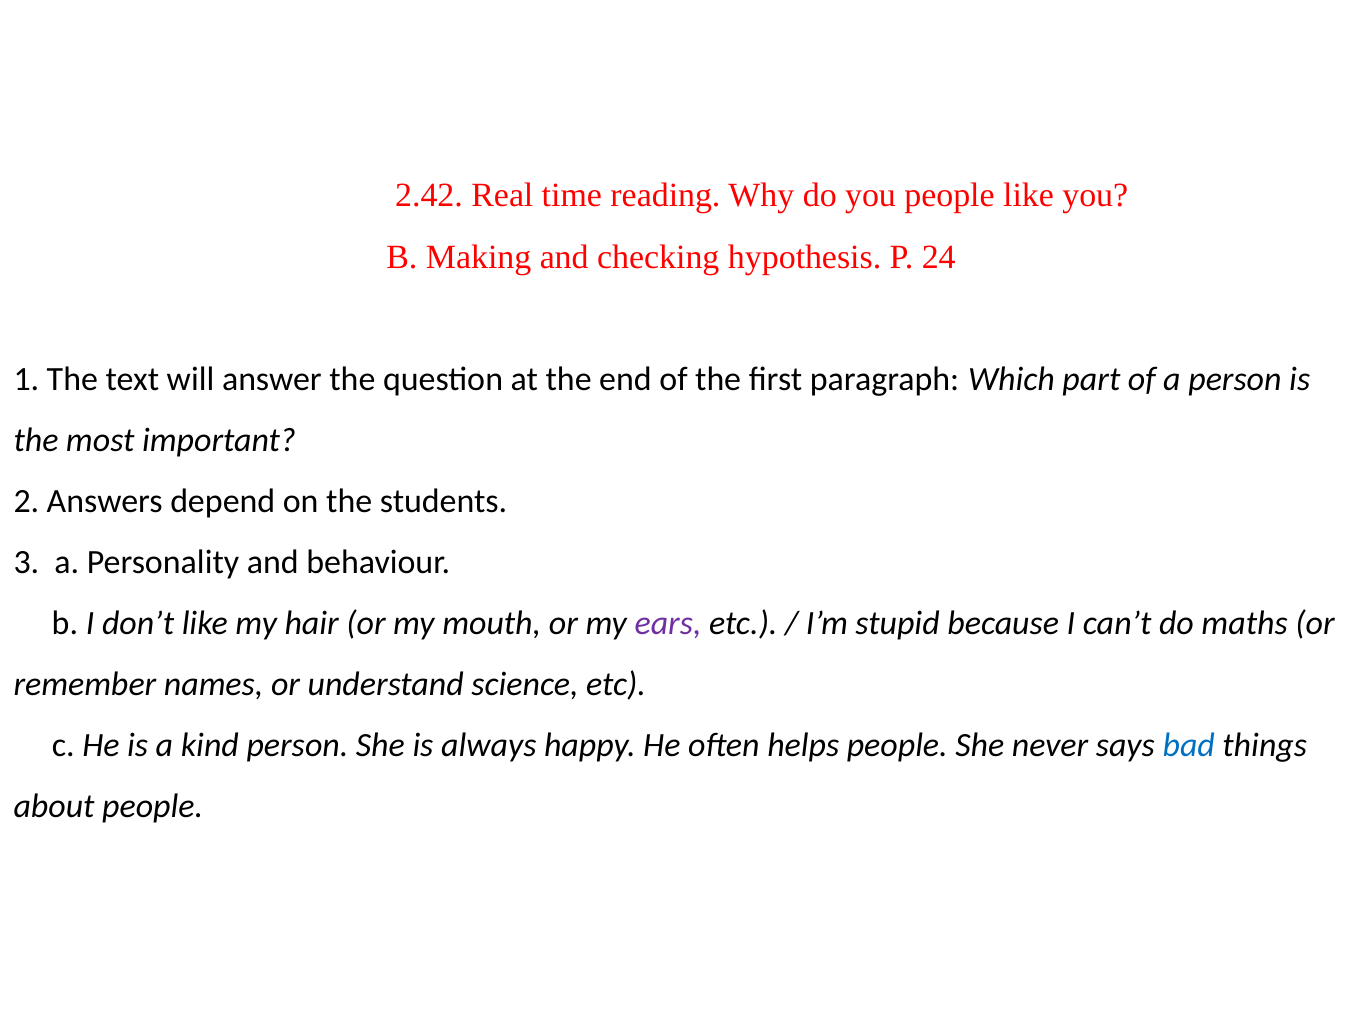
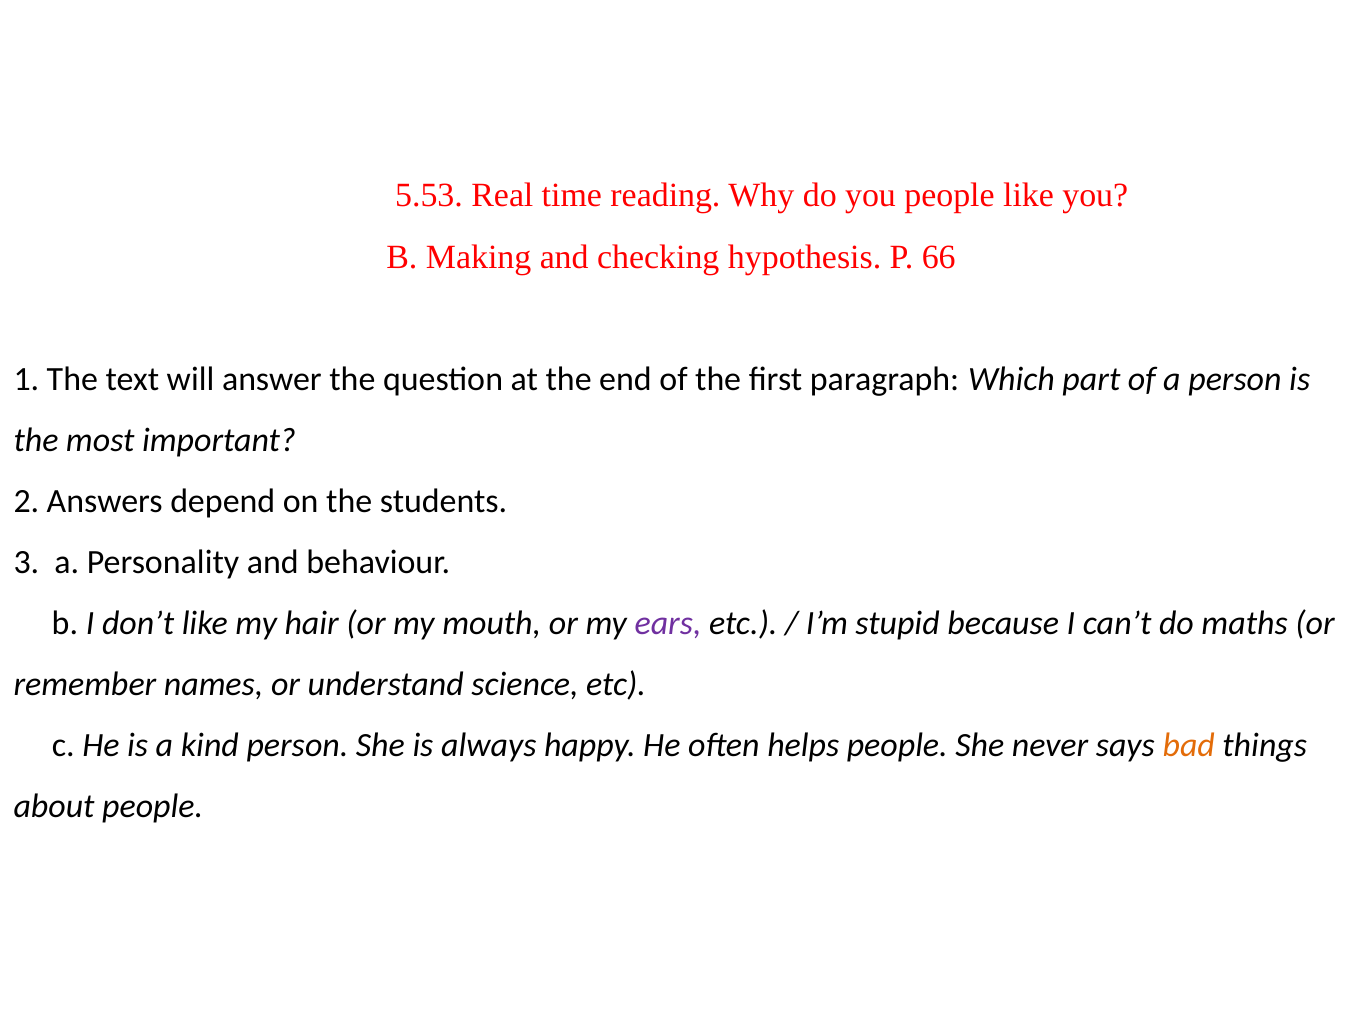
2.42: 2.42 -> 5.53
24: 24 -> 66
bad colour: blue -> orange
